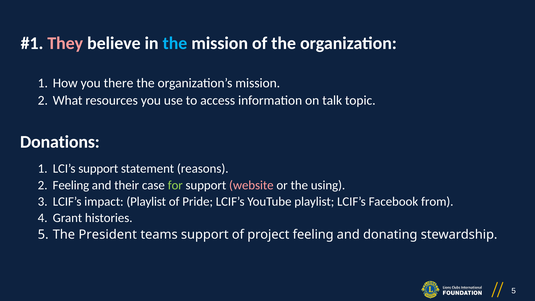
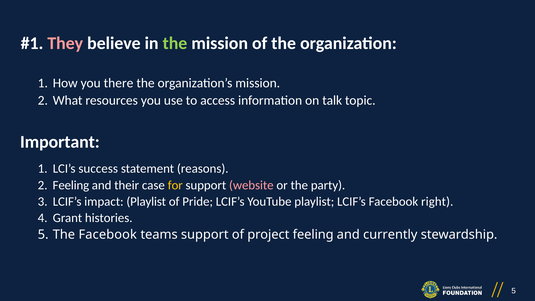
the at (175, 43) colour: light blue -> light green
Donations: Donations -> Important
LCI’s support: support -> success
for colour: light green -> yellow
using: using -> party
from: from -> right
The President: President -> Facebook
donating: donating -> currently
